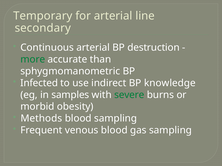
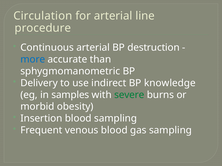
Temporary: Temporary -> Circulation
secondary: secondary -> procedure
more colour: green -> blue
Infected: Infected -> Delivery
Methods: Methods -> Insertion
